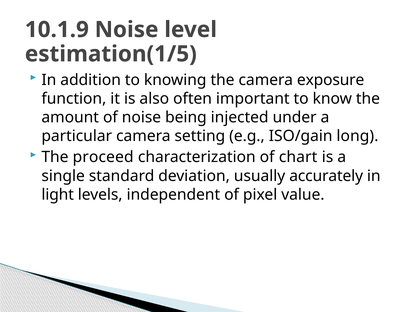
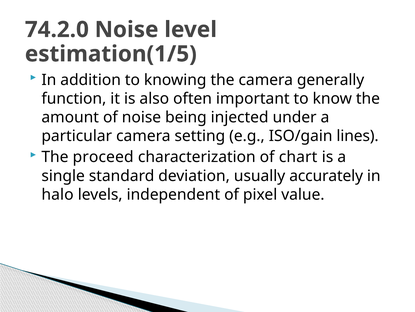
10.1.9: 10.1.9 -> 74.2.0
exposure: exposure -> generally
long: long -> lines
light: light -> halo
